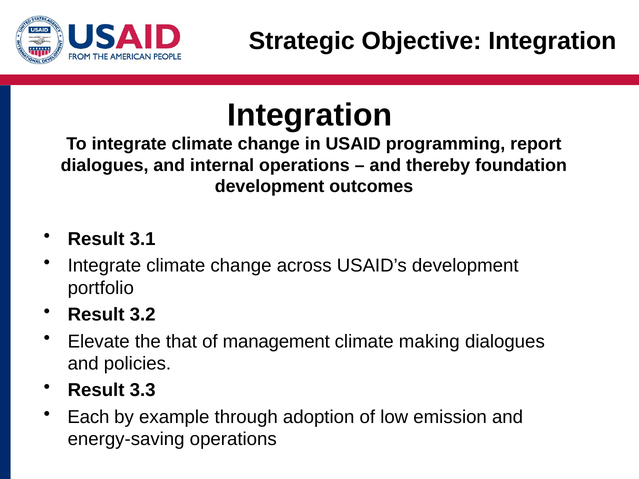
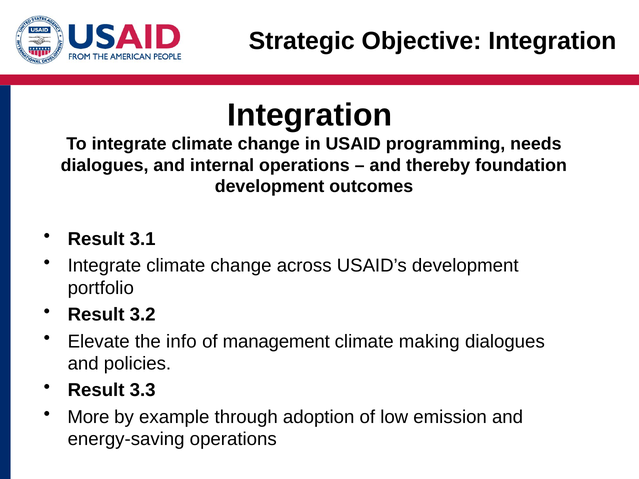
report: report -> needs
that: that -> info
Each: Each -> More
